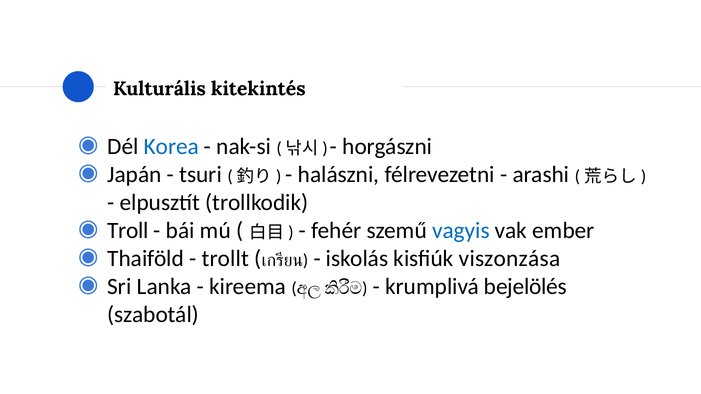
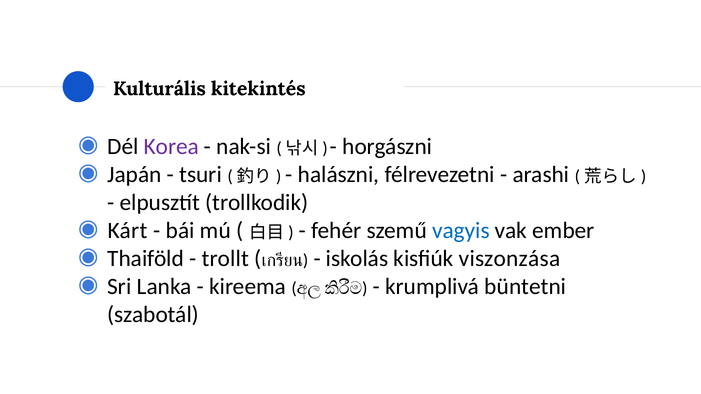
Korea colour: blue -> purple
Troll: Troll -> Kárt
bejelölés: bejelölés -> büntetni
